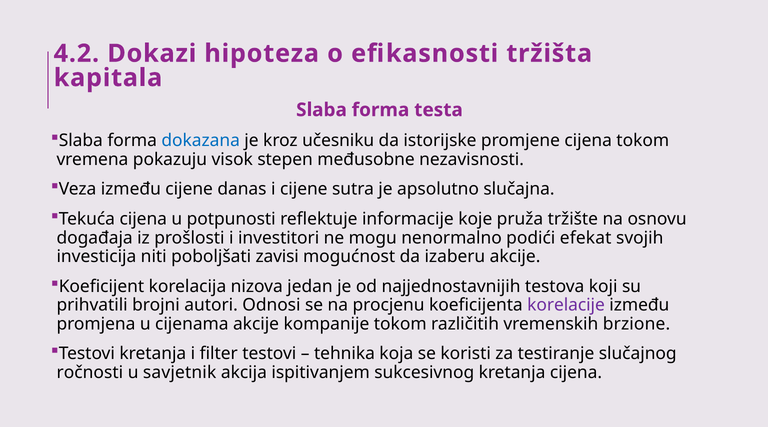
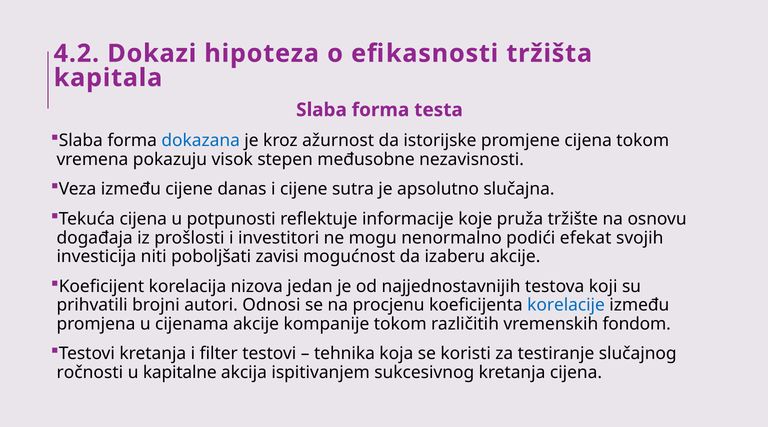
učesniku: učesniku -> ažurnost
korelacije colour: purple -> blue
brzione: brzione -> fondom
savjetnik: savjetnik -> kapitalne
